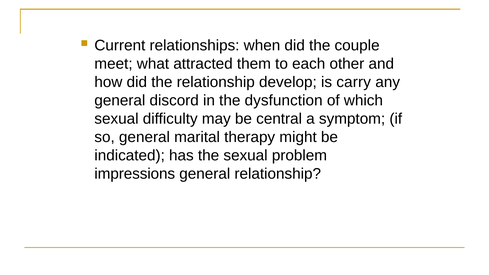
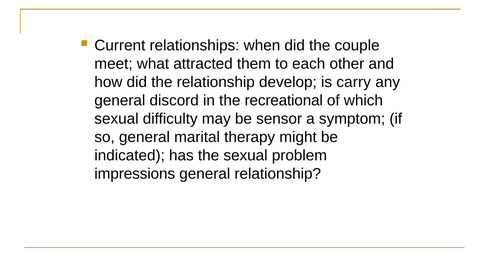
dysfunction: dysfunction -> recreational
central: central -> sensor
